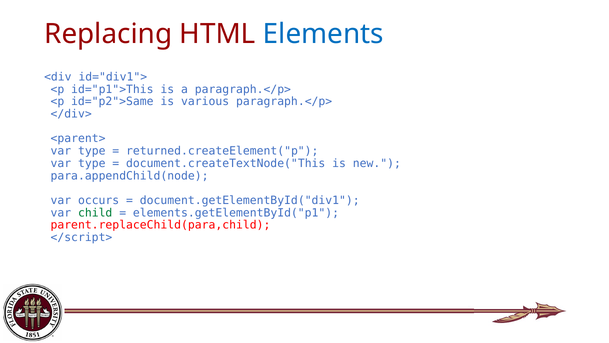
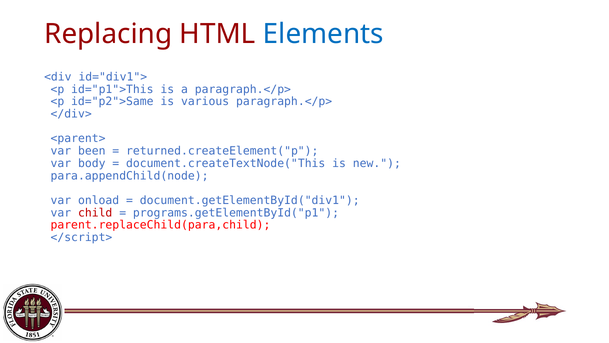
type at (92, 151): type -> been
type at (92, 163): type -> body
occurs: occurs -> onload
child colour: green -> red
elements.getElementById("p1: elements.getElementById("p1 -> programs.getElementById("p1
